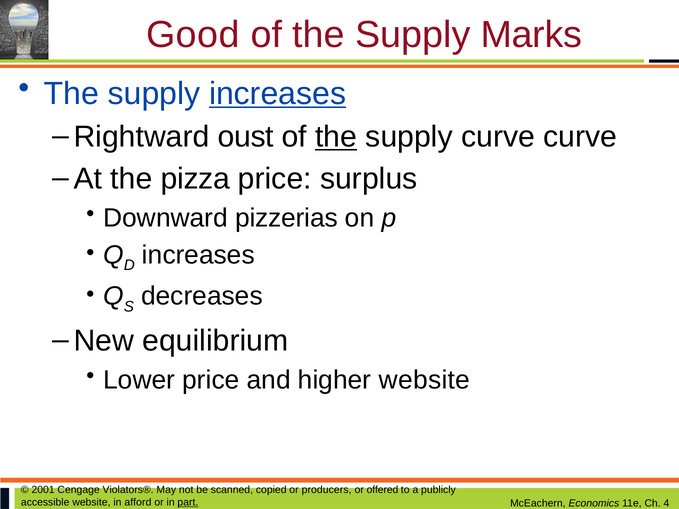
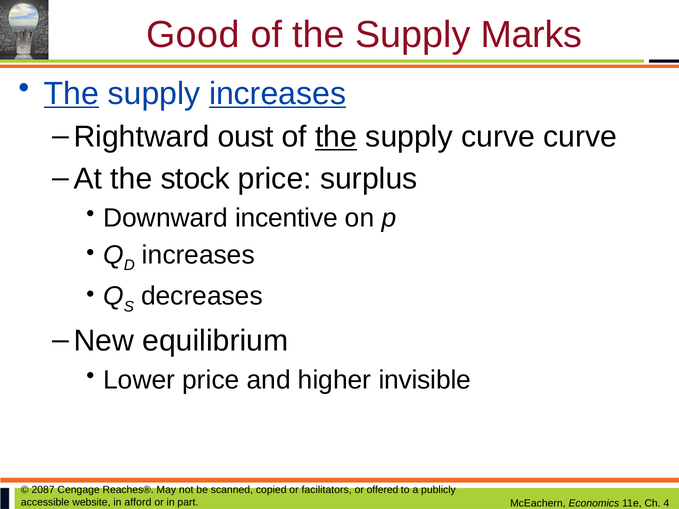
The at (71, 94) underline: none -> present
pizza: pizza -> stock
pizzerias: pizzerias -> incentive
higher website: website -> invisible
2001: 2001 -> 2087
Violators®: Violators® -> Reaches®
producers: producers -> facilitators
part underline: present -> none
